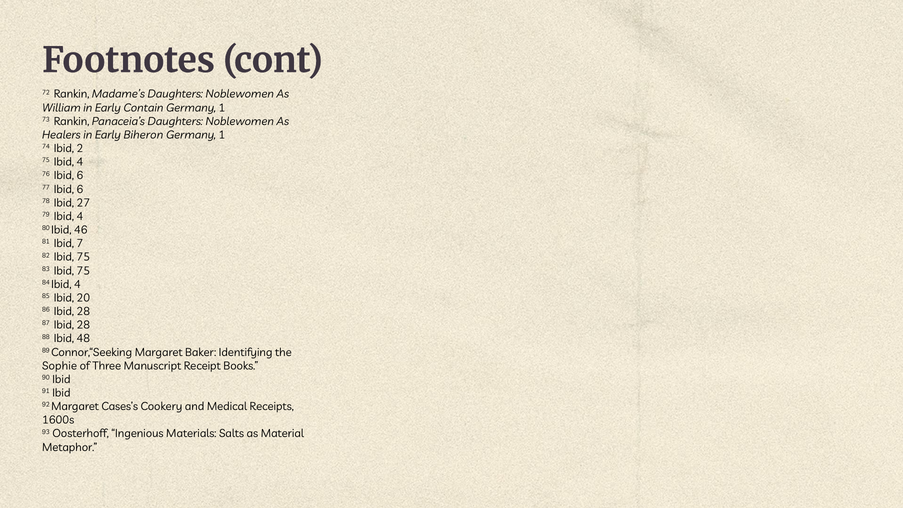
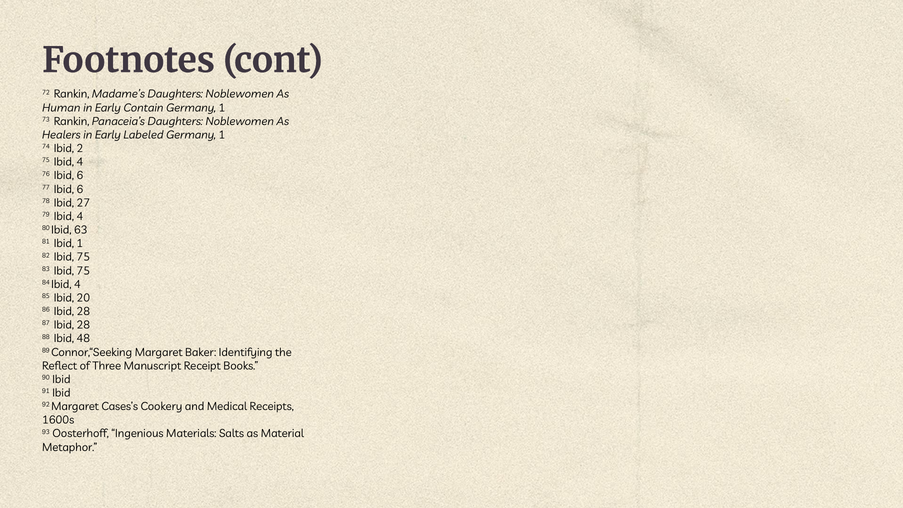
William: William -> Human
Biheron: Biheron -> Labeled
46: 46 -> 63
Ibid 7: 7 -> 1
Sophie: Sophie -> Reflect
